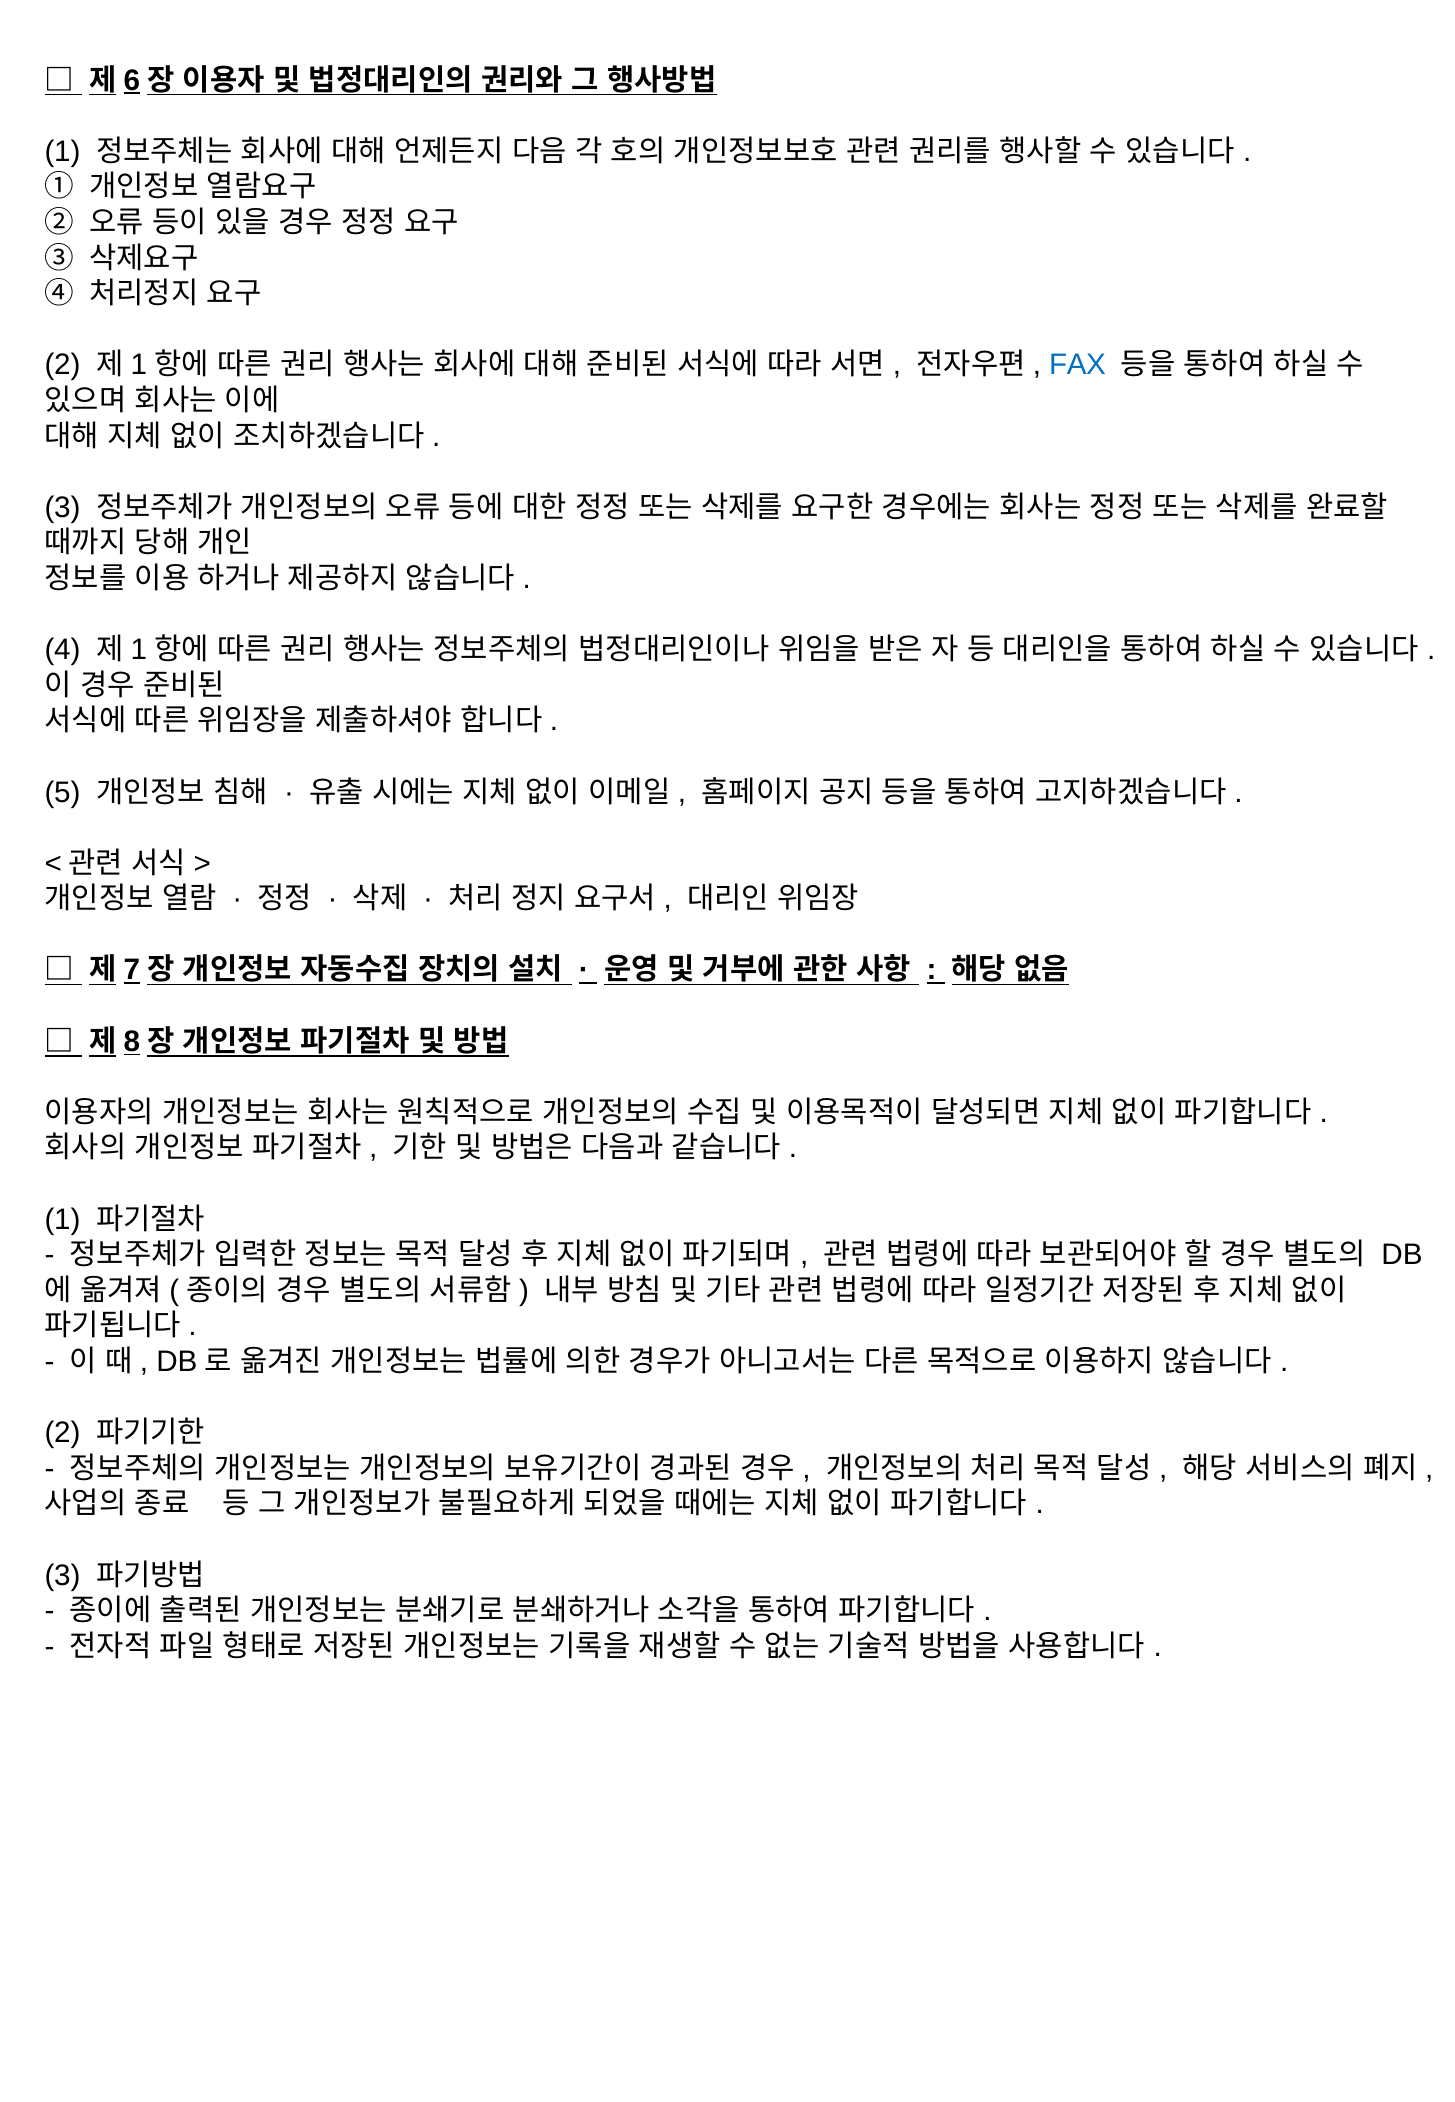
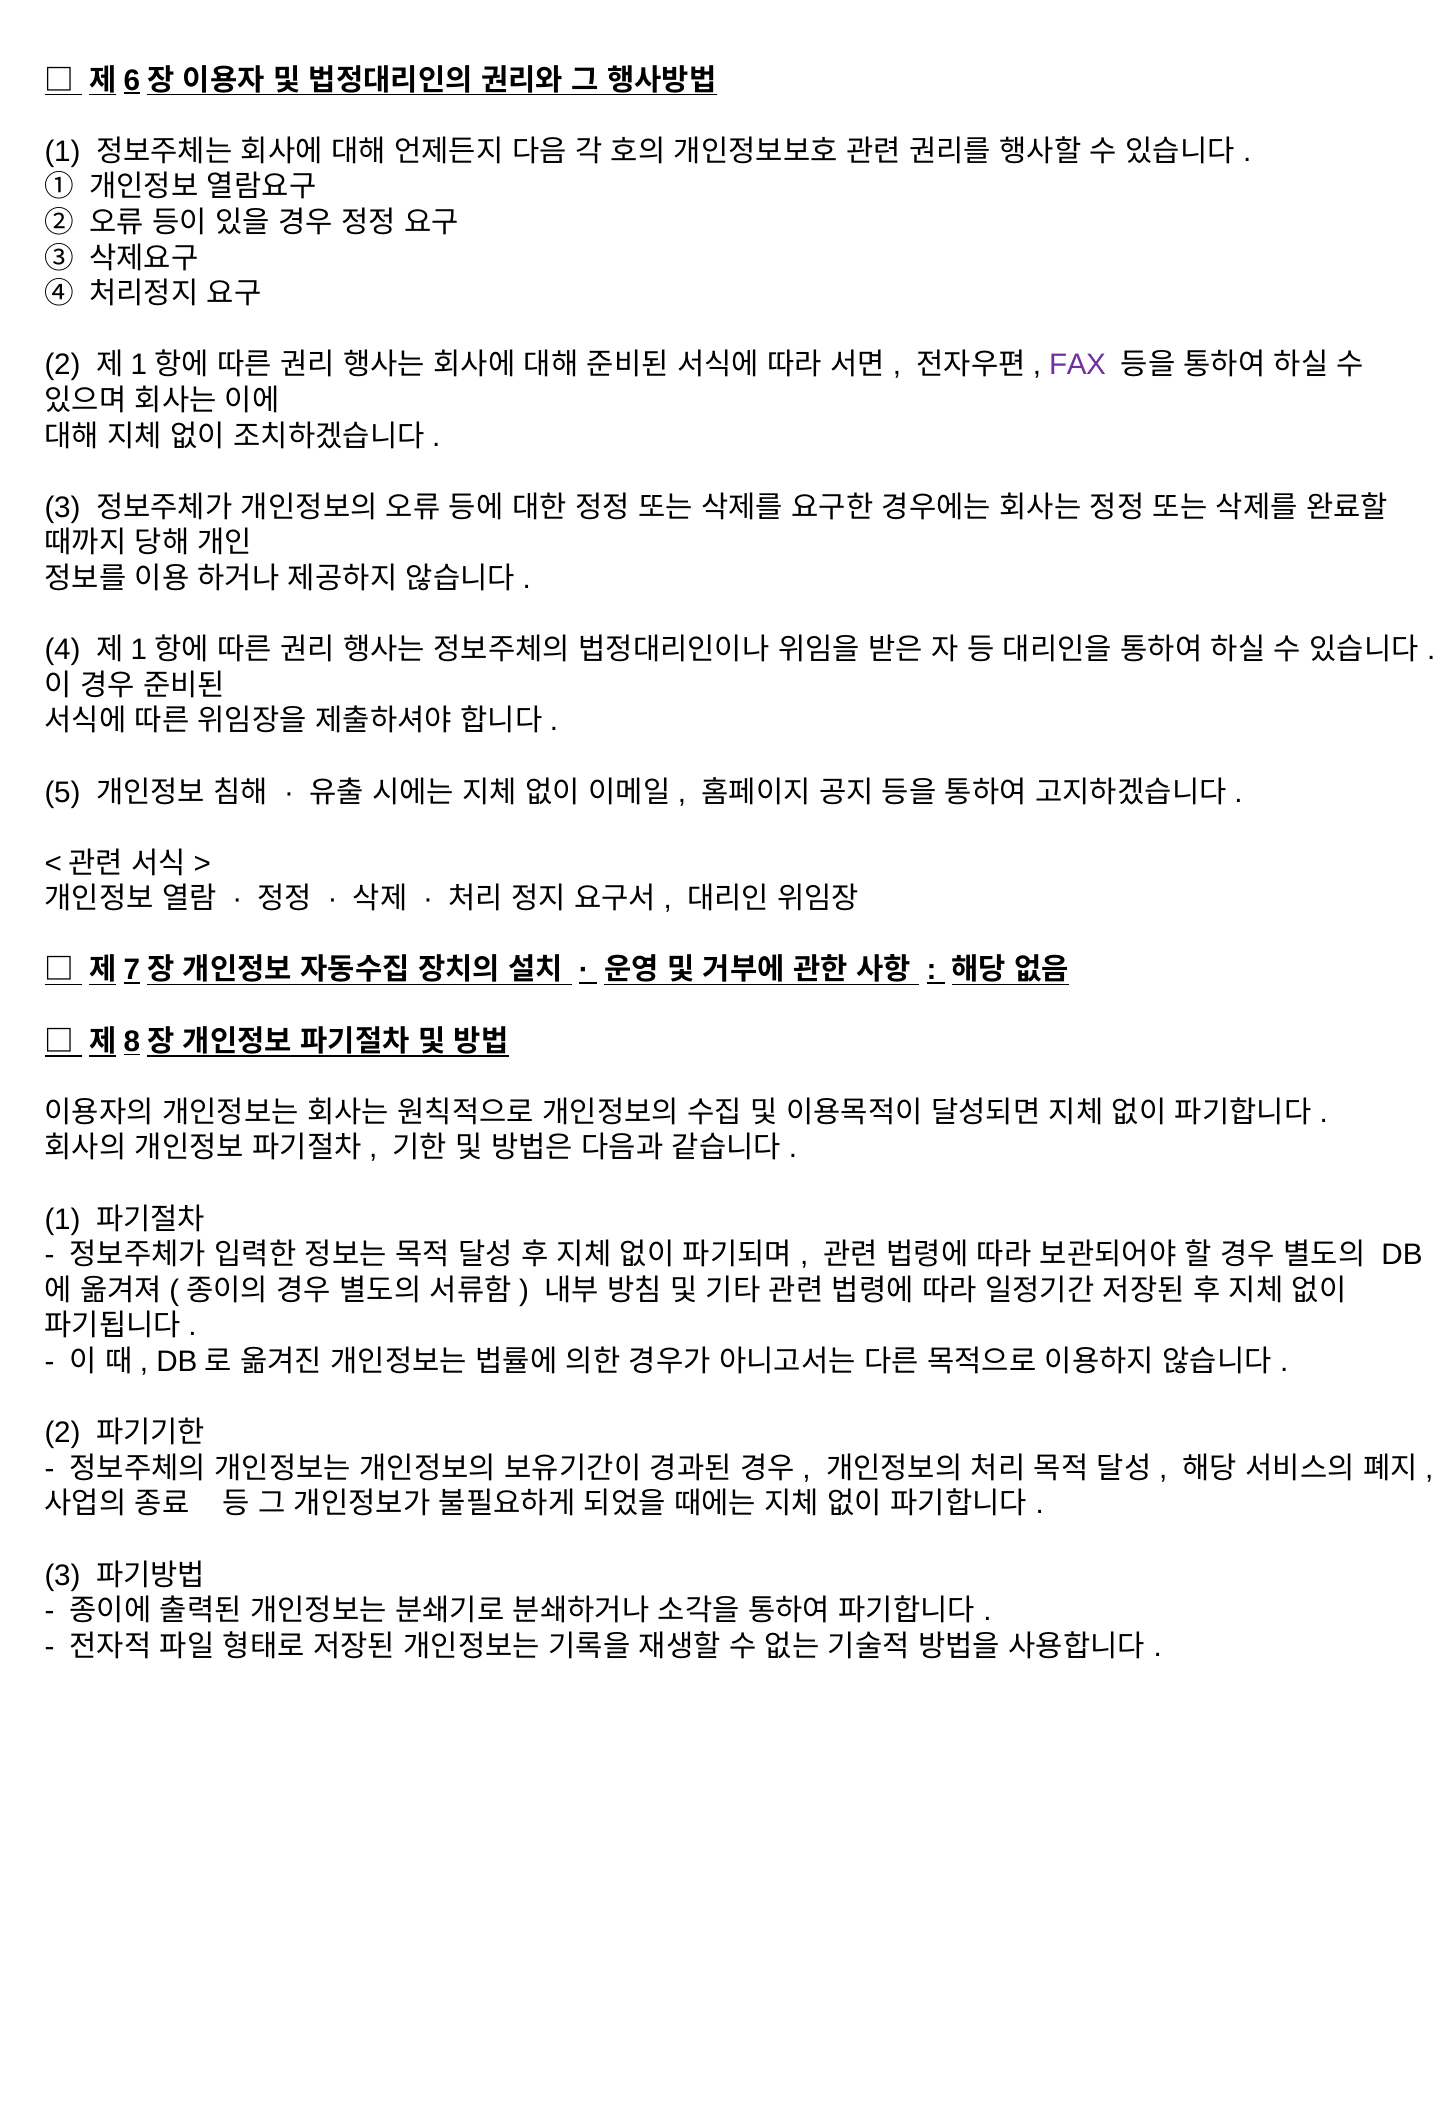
FAX colour: blue -> purple
